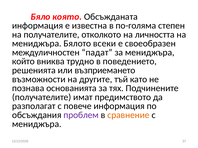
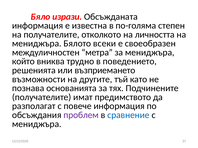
която: която -> изрази
падат: падат -> метра
сравнение colour: orange -> blue
